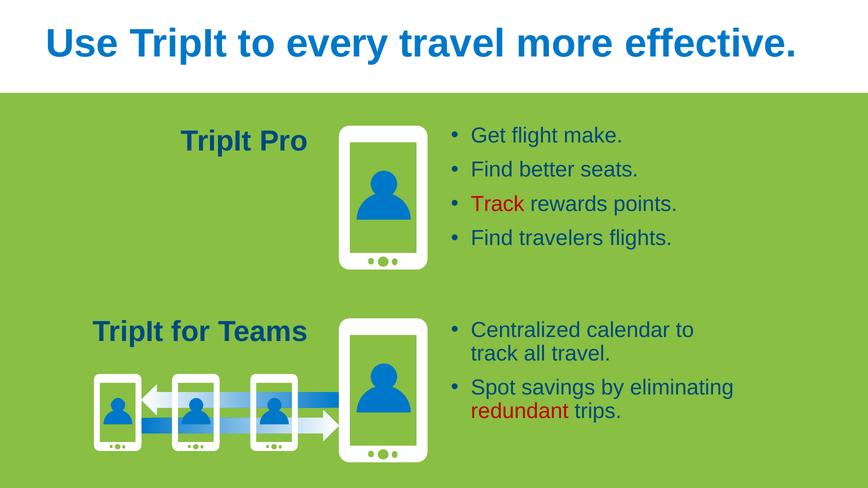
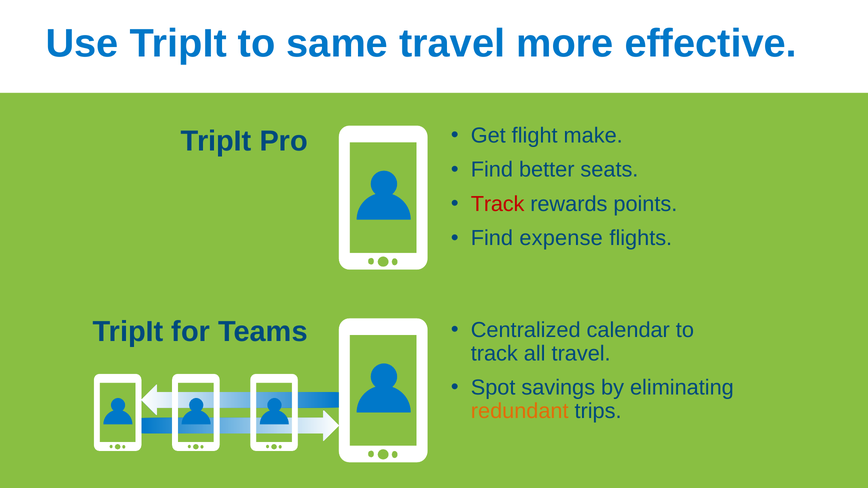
every: every -> same
travelers: travelers -> expense
redundant colour: red -> orange
